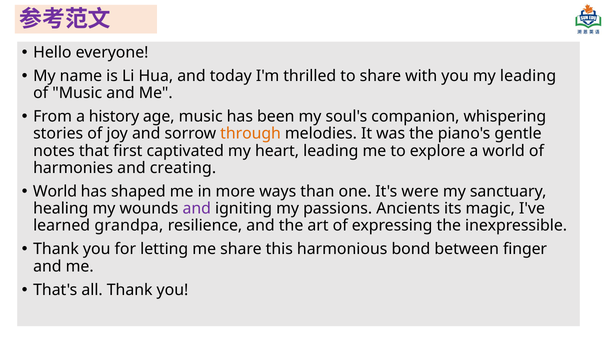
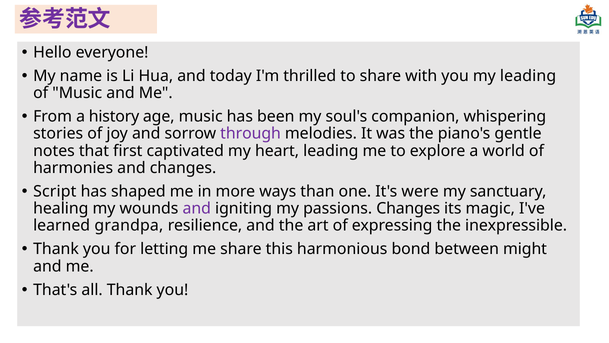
through colour: orange -> purple
and creating: creating -> changes
World at (55, 191): World -> Script
passions Ancients: Ancients -> Changes
finger: finger -> might
